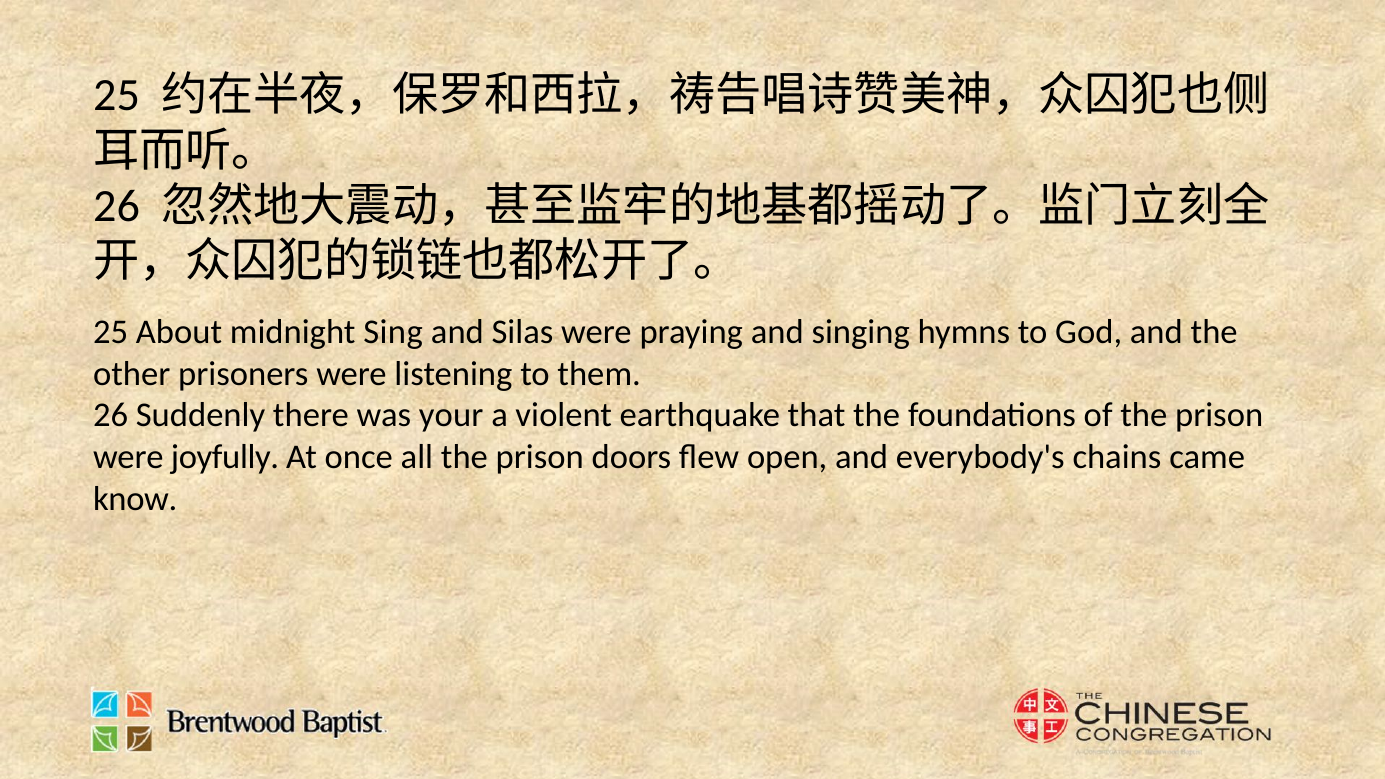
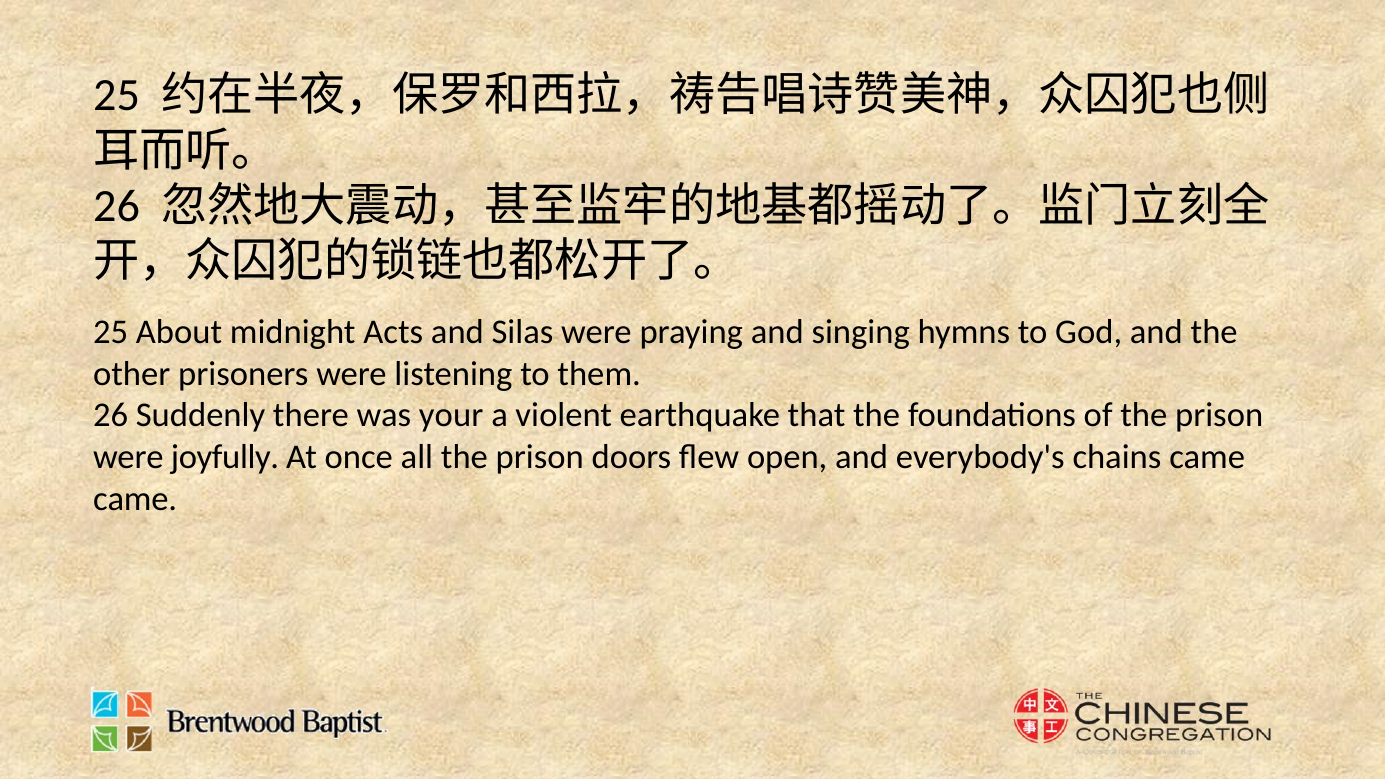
Sing: Sing -> Acts
know at (135, 499): know -> came
